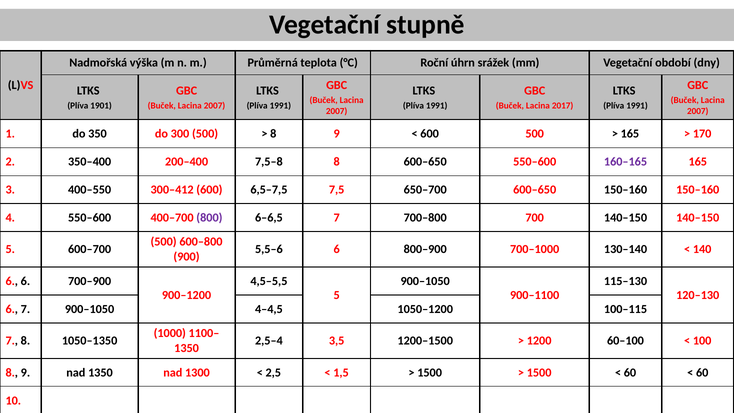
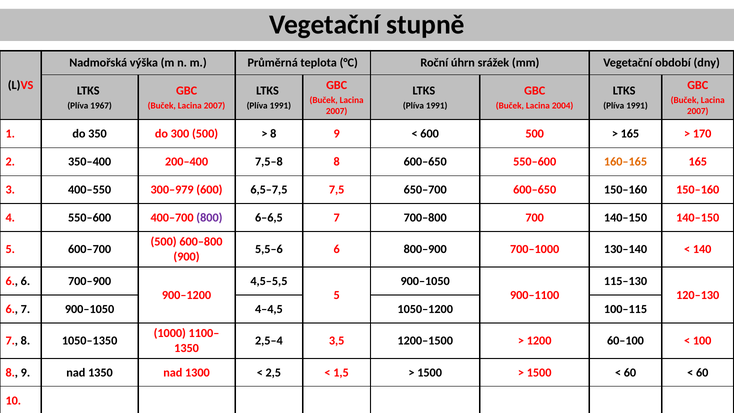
1901: 1901 -> 1967
2017: 2017 -> 2004
160–165 colour: purple -> orange
300–412: 300–412 -> 300–979
